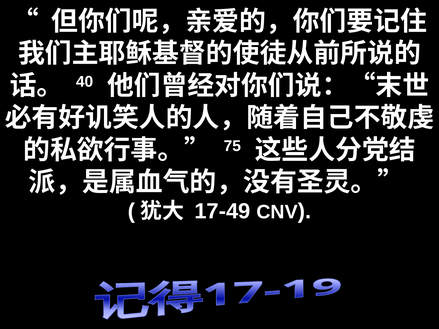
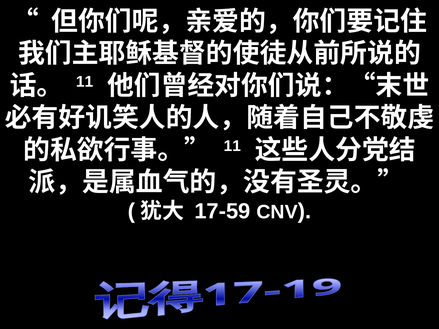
40 at (85, 82): 40 -> 11
75 at (232, 146): 75 -> 11
17-49: 17-49 -> 17-59
